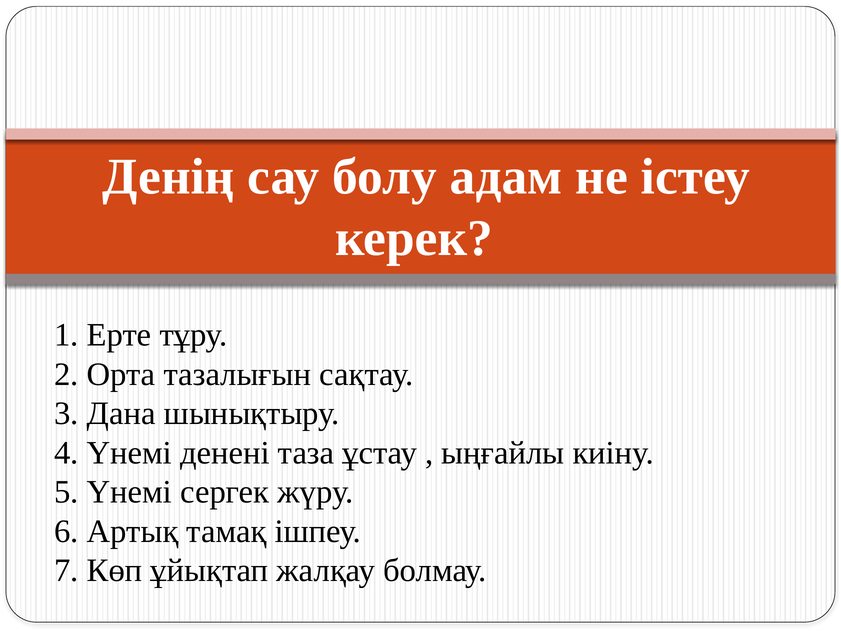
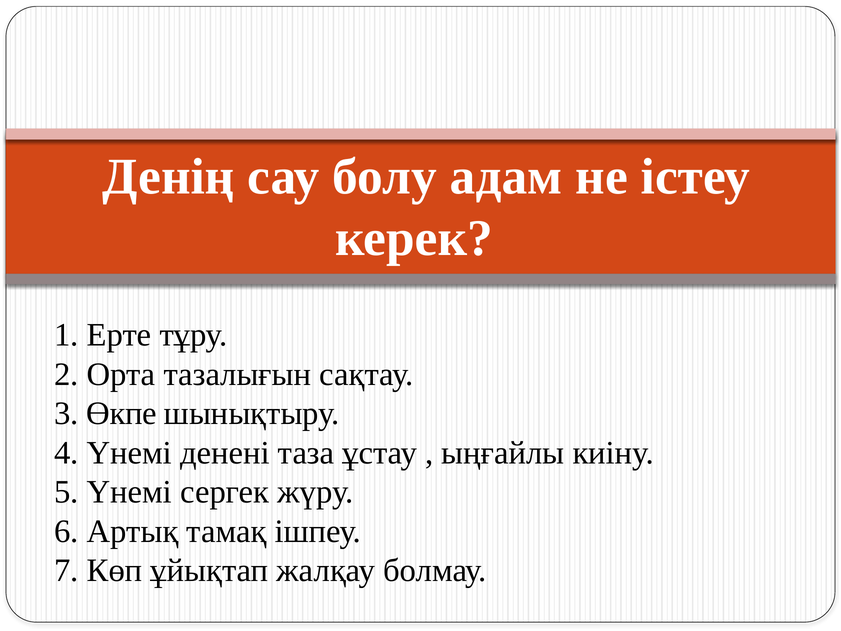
Дана: Дана -> Өкпе
